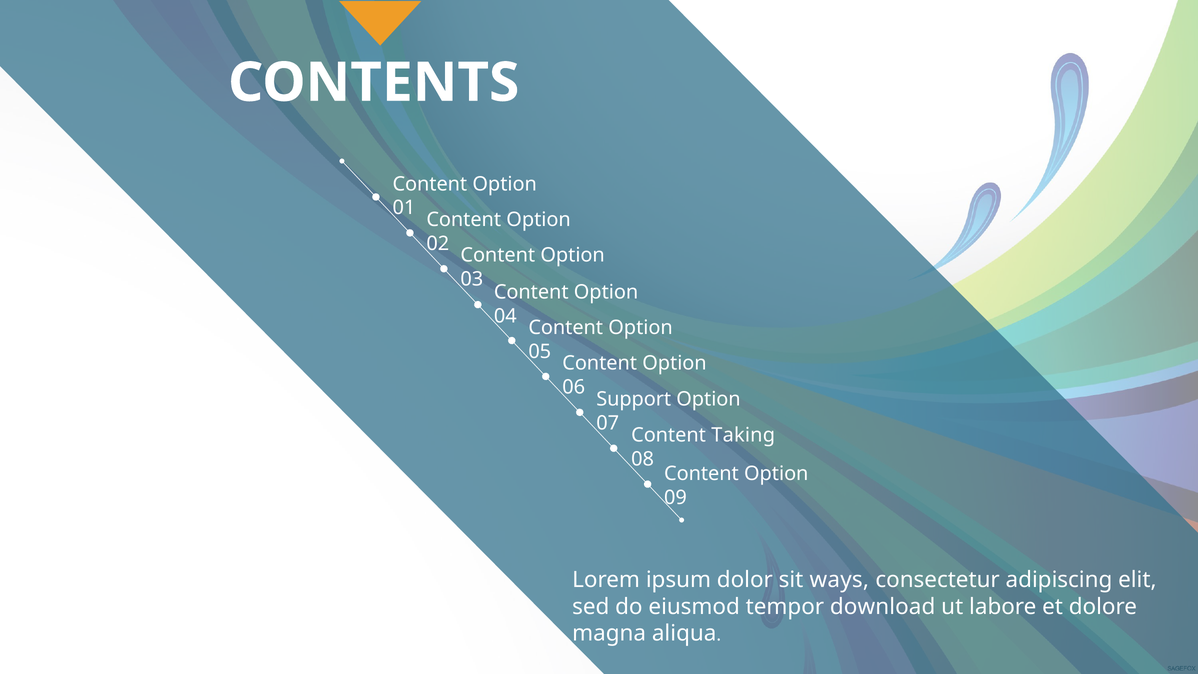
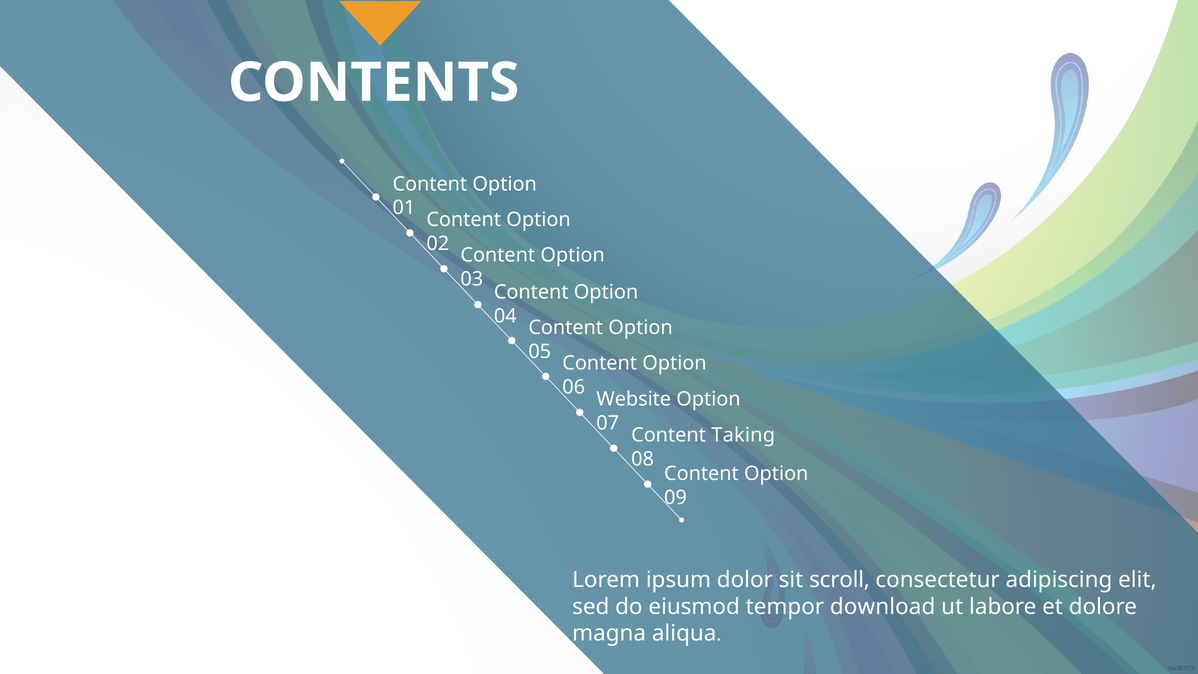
Support: Support -> Website
ways: ways -> scroll
